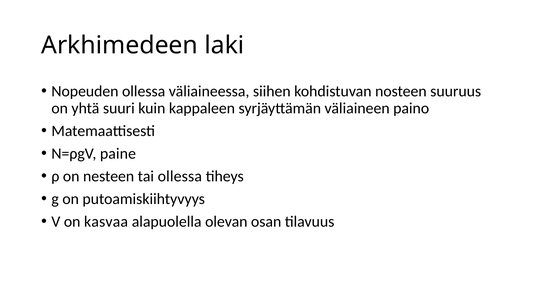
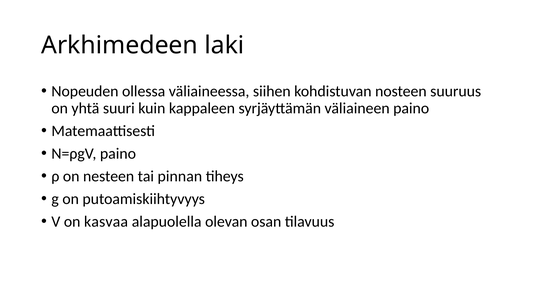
N=ρgV paine: paine -> paino
tai ollessa: ollessa -> pinnan
